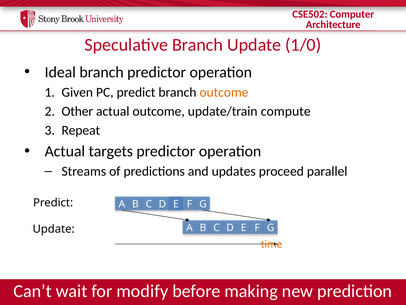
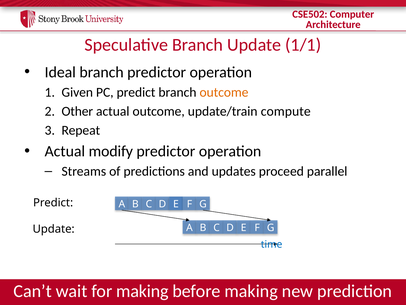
1/0: 1/0 -> 1/1
targets: targets -> modify
time colour: orange -> blue
for modify: modify -> making
